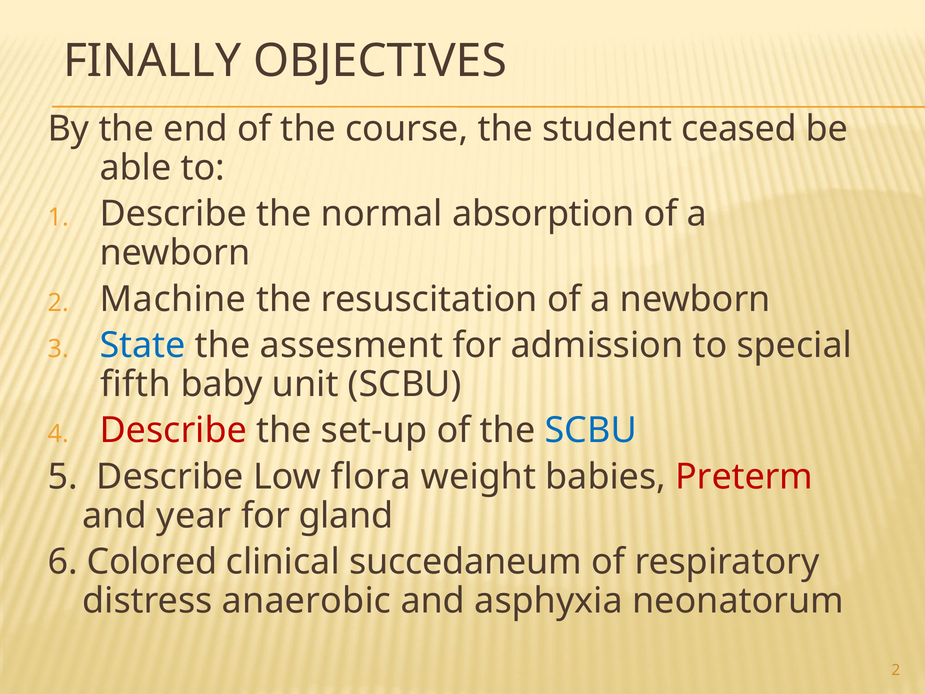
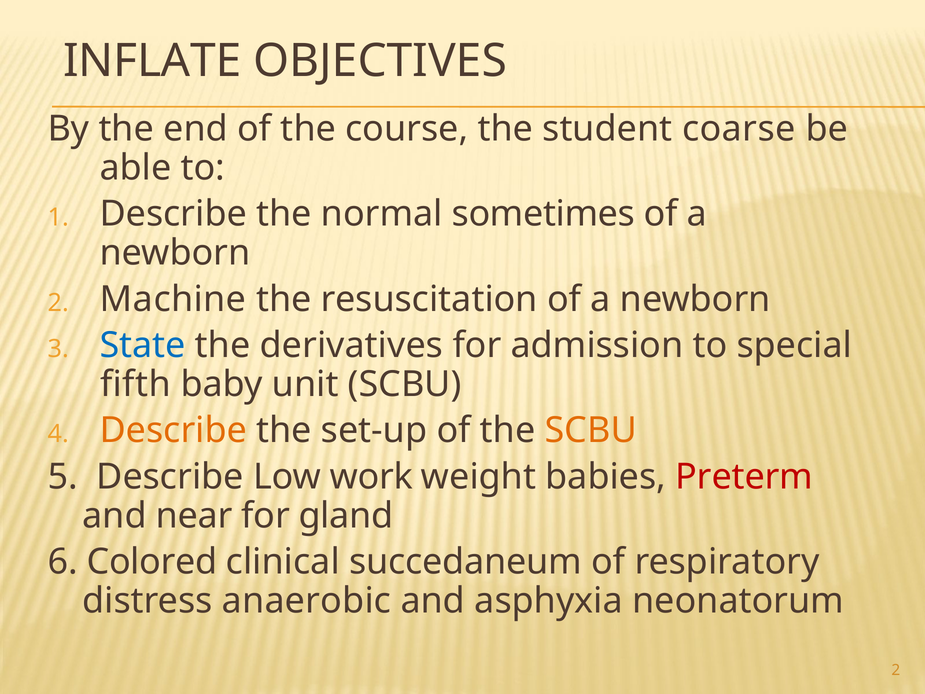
FINALLY: FINALLY -> INFLATE
ceased: ceased -> coarse
absorption: absorption -> sometimes
assesment: assesment -> derivatives
Describe at (173, 430) colour: red -> orange
SCBU at (591, 430) colour: blue -> orange
flora: flora -> work
year: year -> near
